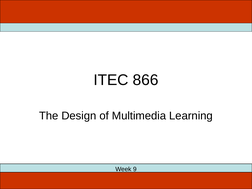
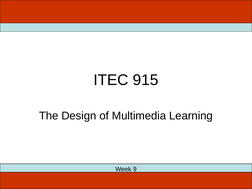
866: 866 -> 915
